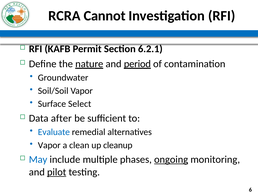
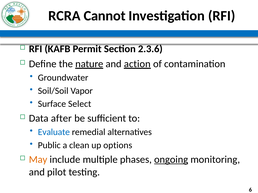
6.2.1: 6.2.1 -> 2.3.6
period: period -> action
Vapor at (49, 146): Vapor -> Public
cleanup: cleanup -> options
May colour: blue -> orange
pilot underline: present -> none
